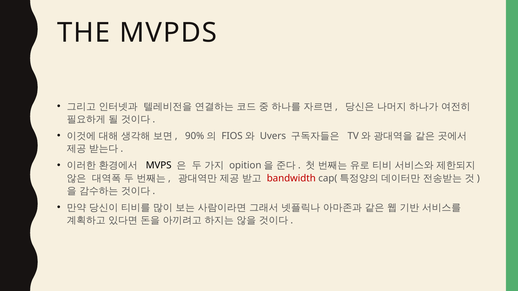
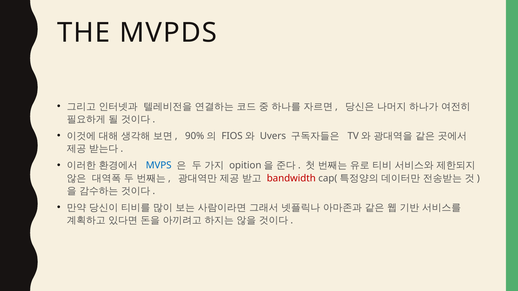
MVPS colour: black -> blue
